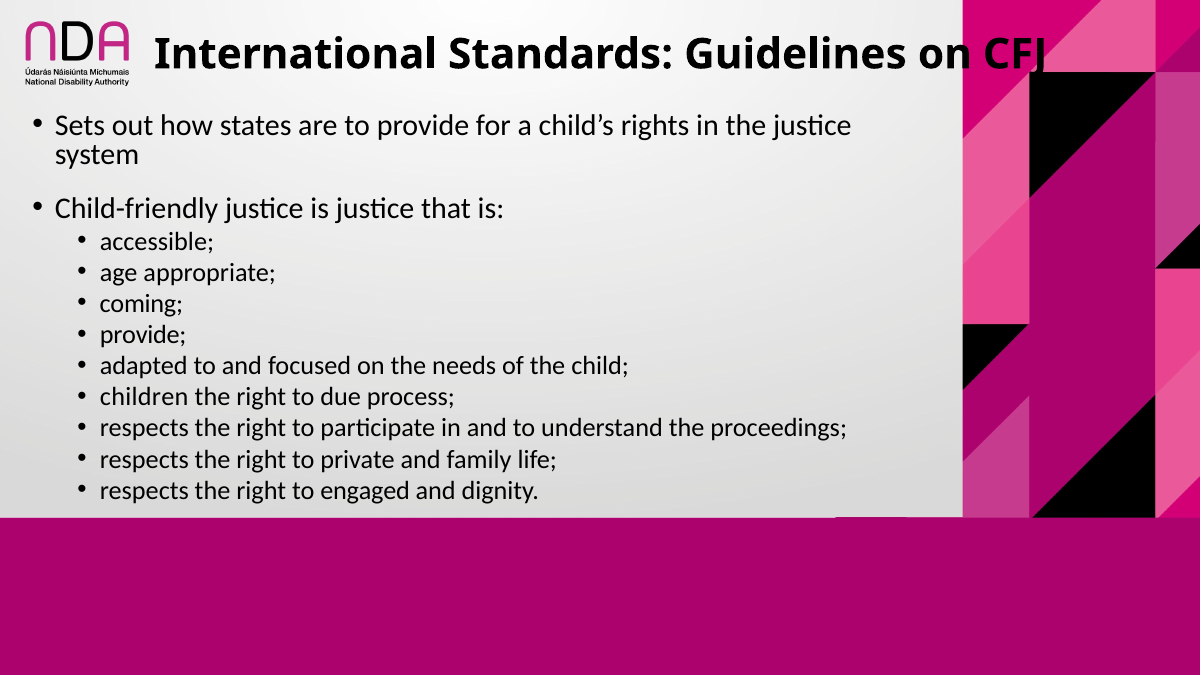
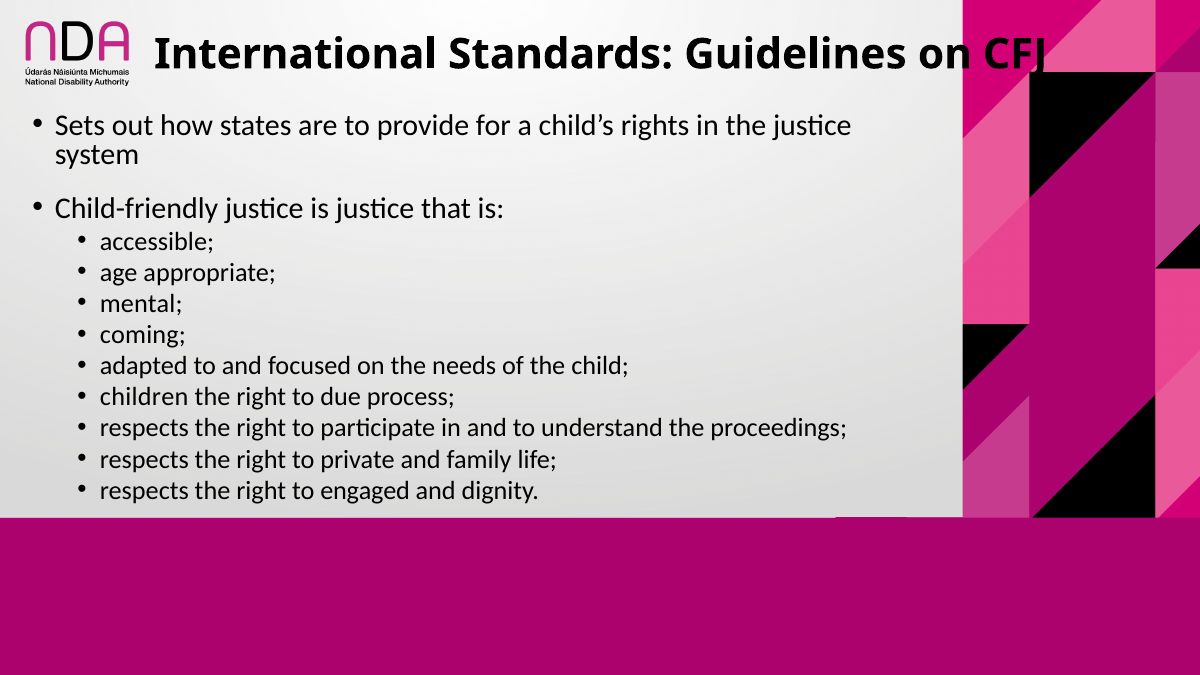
coming: coming -> mental
provide at (143, 335): provide -> coming
